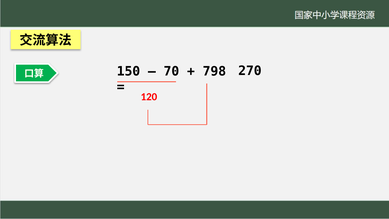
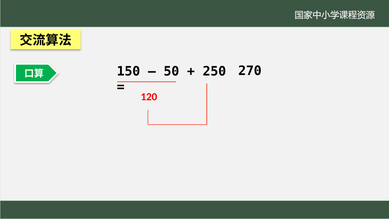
70: 70 -> 50
798: 798 -> 250
